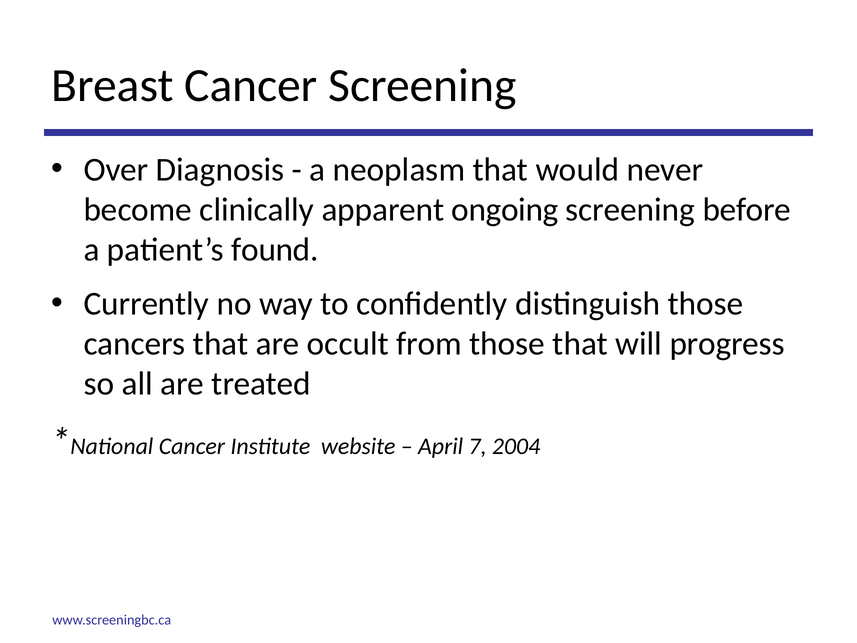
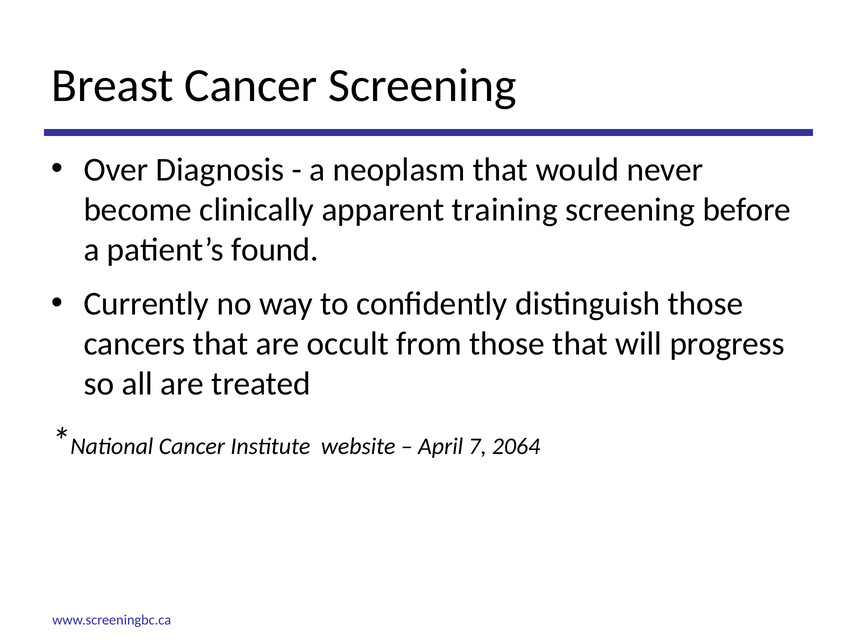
ongoing: ongoing -> training
2004: 2004 -> 2064
